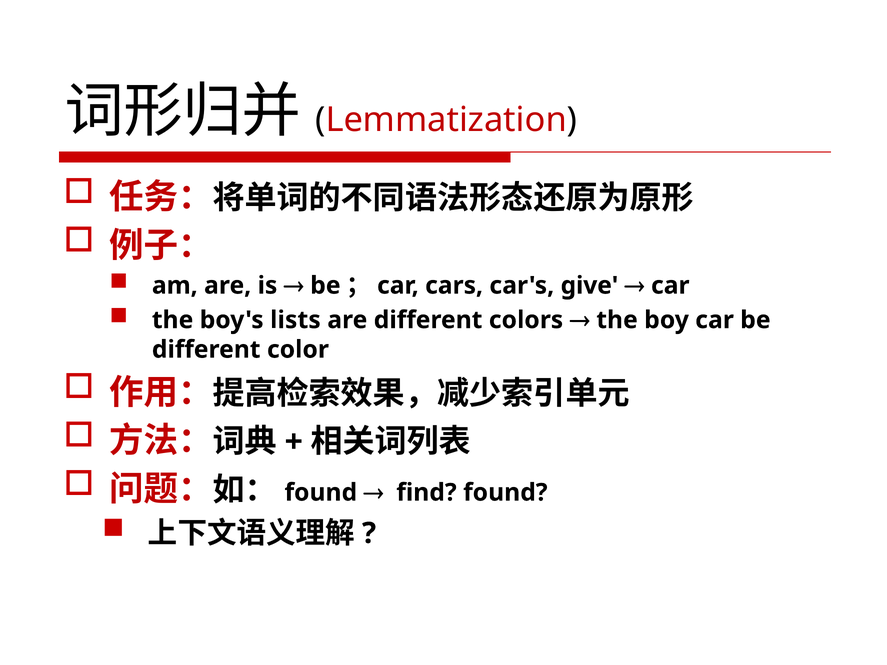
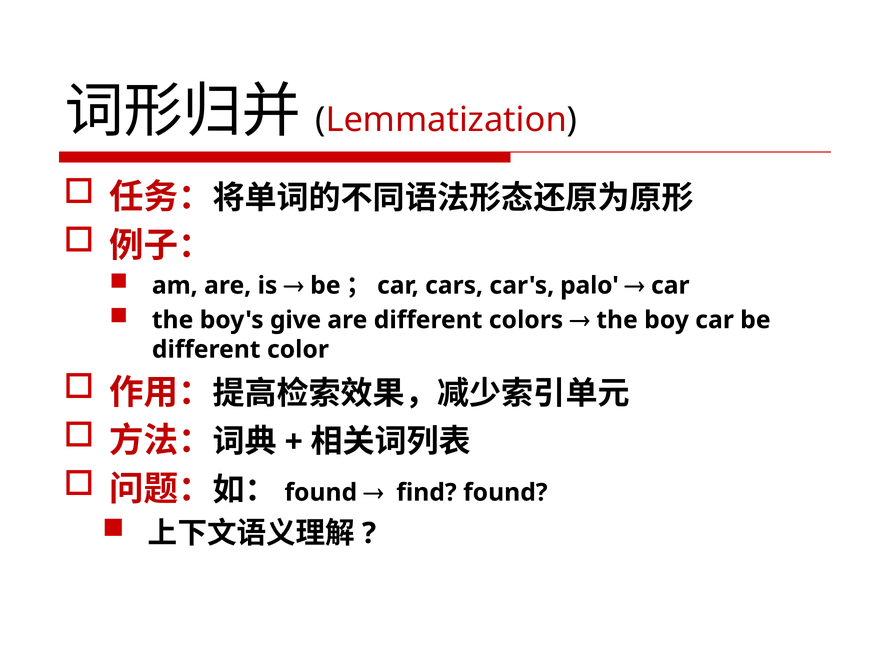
give: give -> palo
lists: lists -> give
